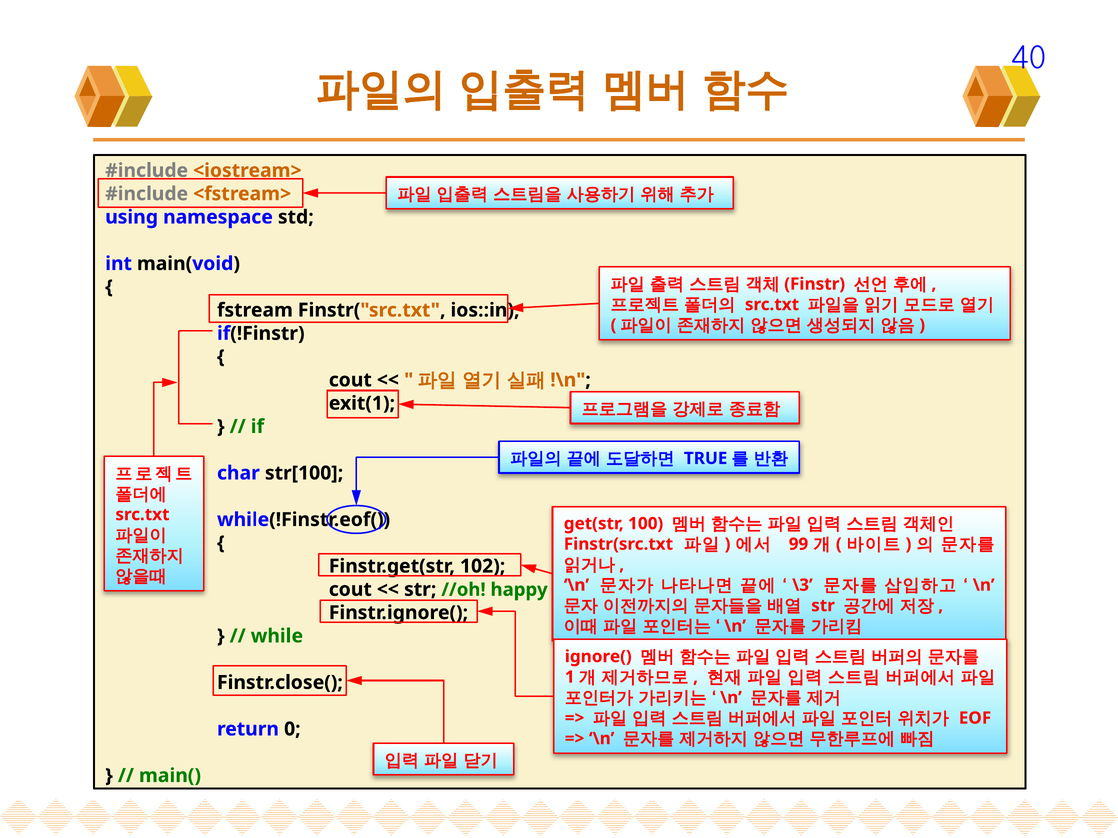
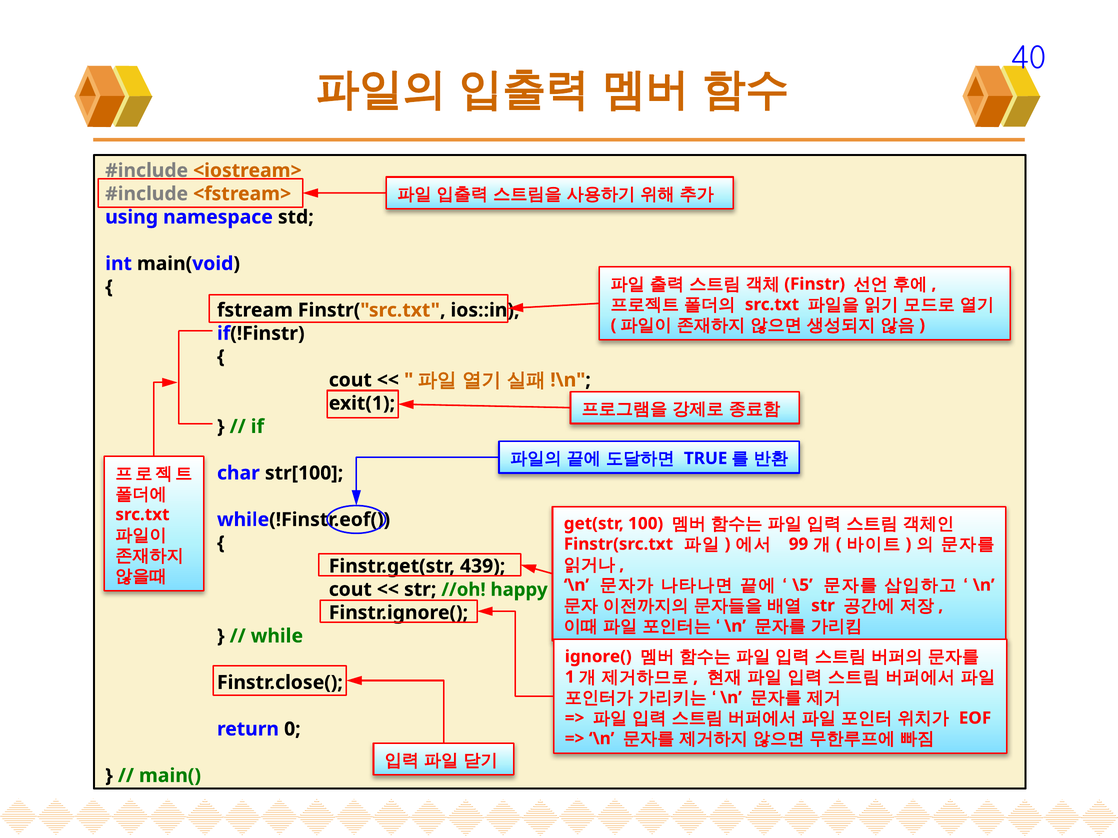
102: 102 -> 439
\3: \3 -> \5
